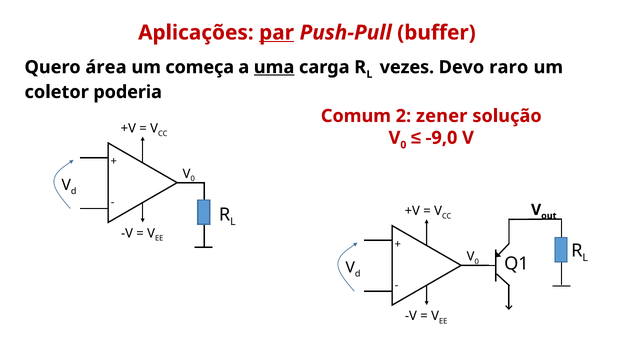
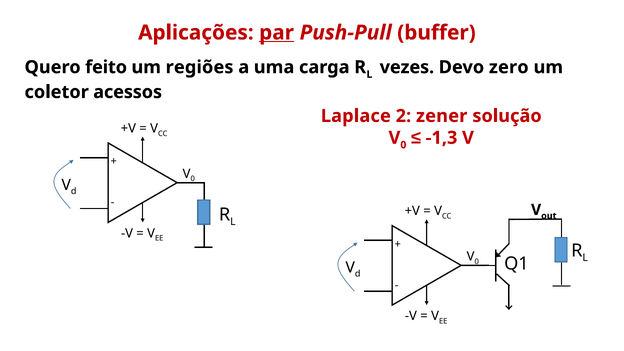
área: área -> feito
começa: começa -> regiões
uma underline: present -> none
raro: raro -> zero
poderia: poderia -> acessos
Comum: Comum -> Laplace
-9,0: -9,0 -> -1,3
